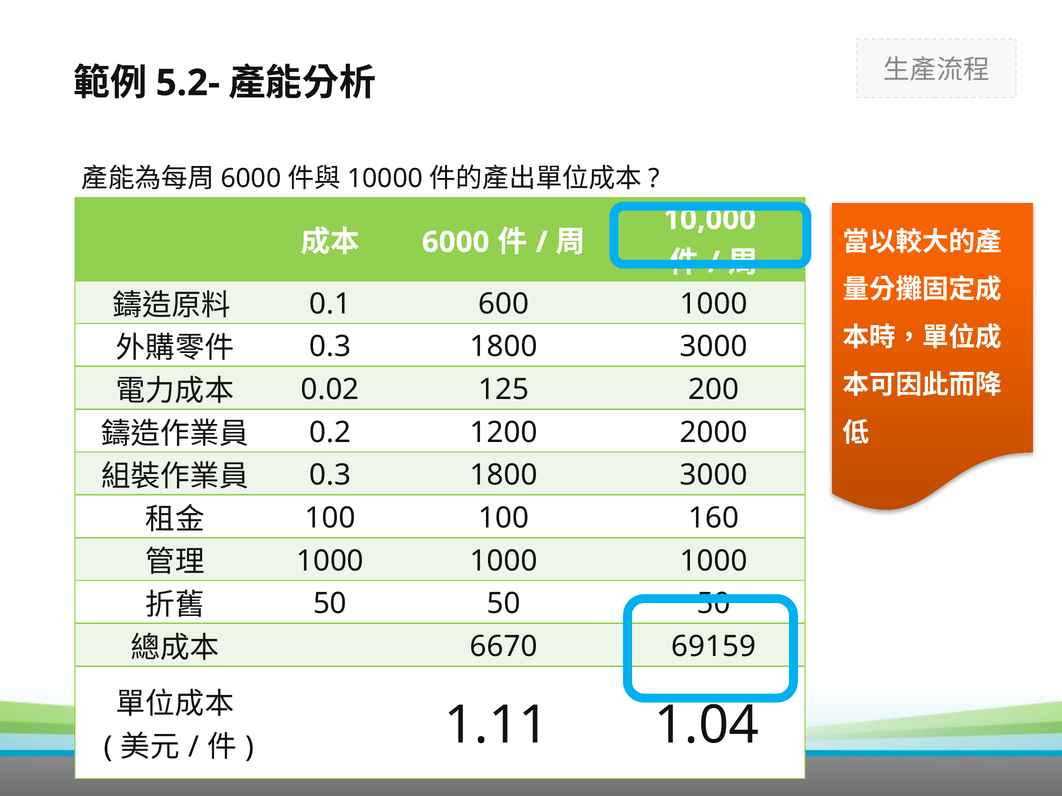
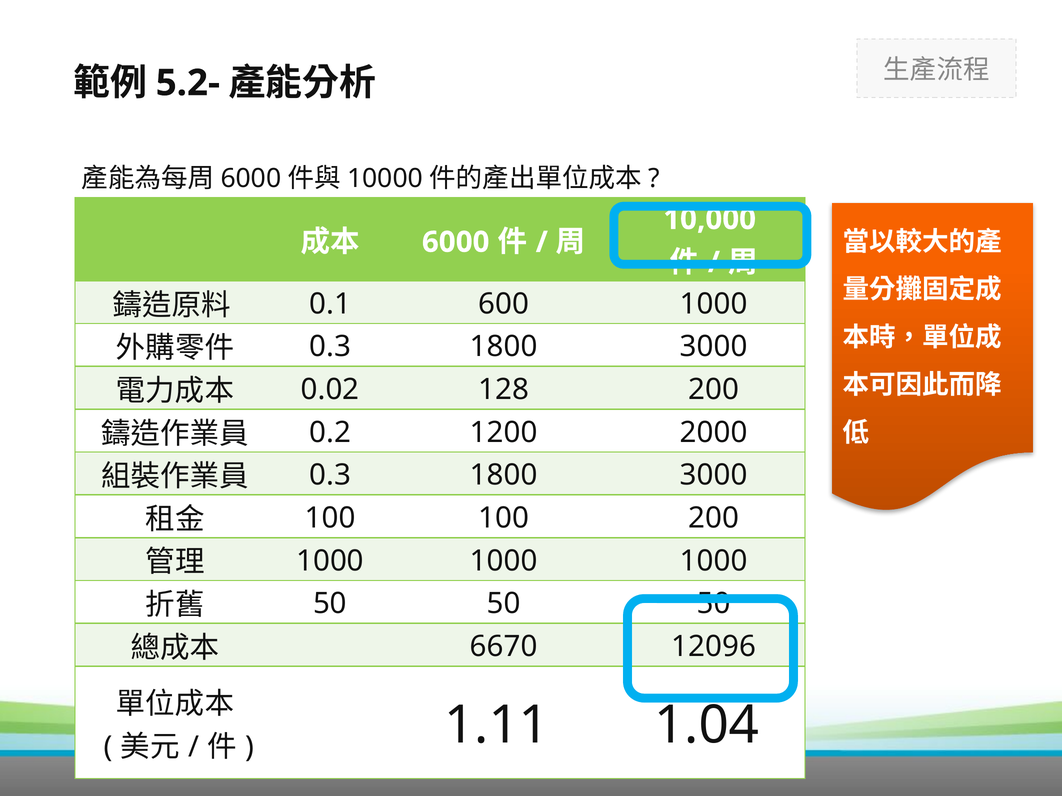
125: 125 -> 128
100 160: 160 -> 200
69159: 69159 -> 12096
